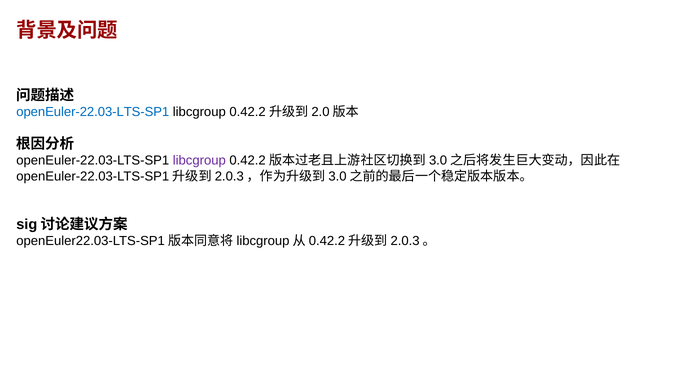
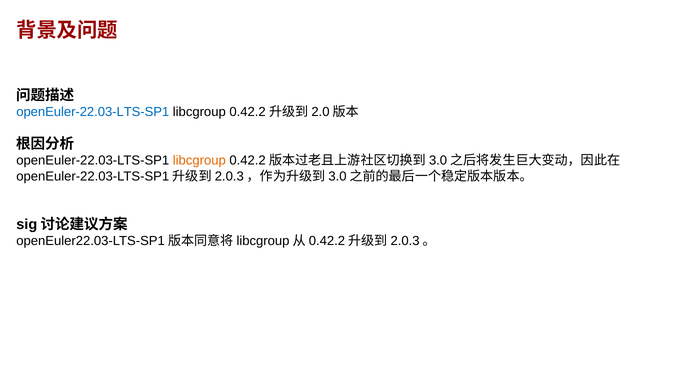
libcgroup at (199, 161) colour: purple -> orange
